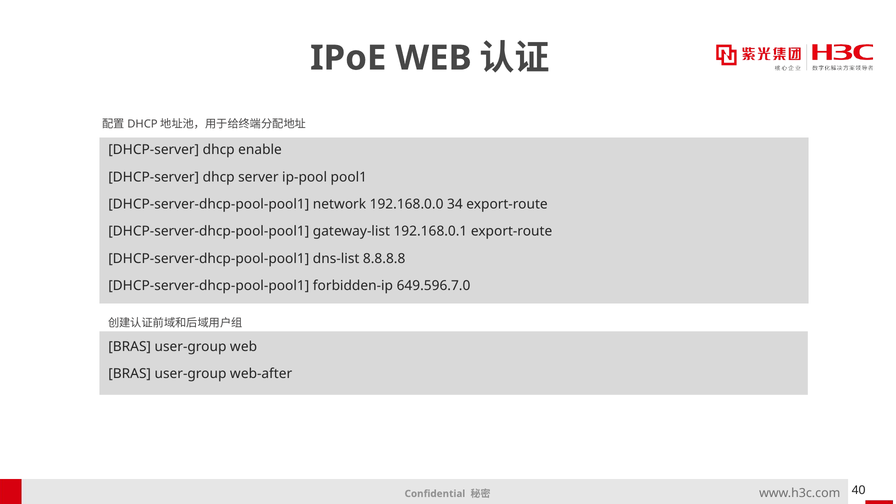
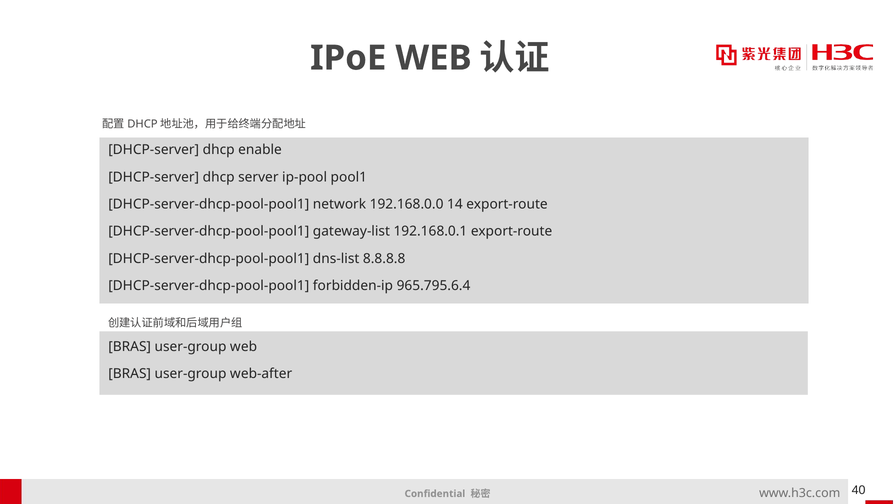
34: 34 -> 14
649.596.7.0: 649.596.7.0 -> 965.795.6.4
